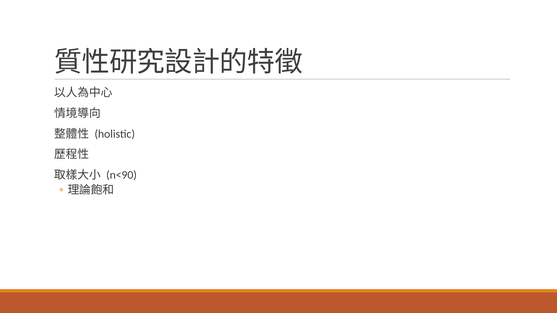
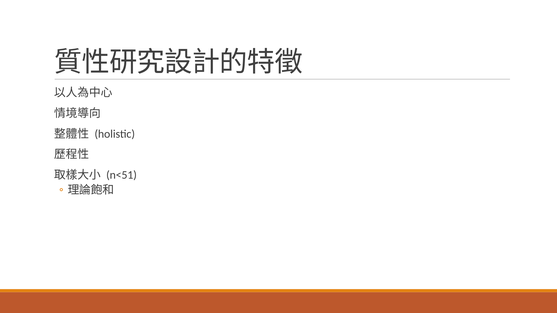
n<90: n<90 -> n<51
